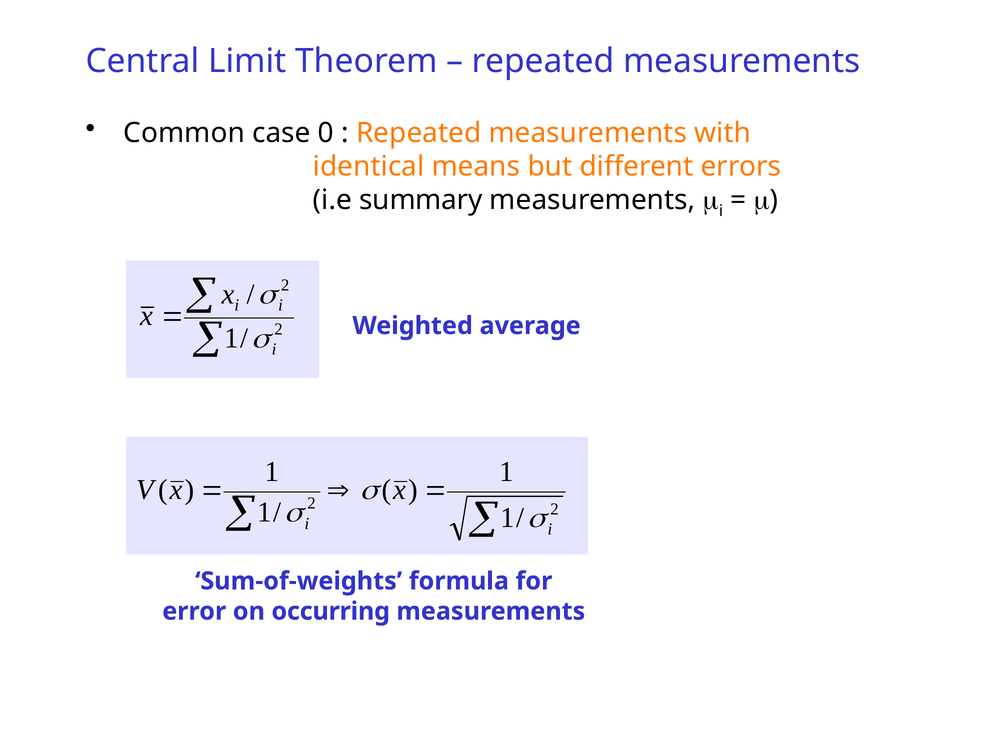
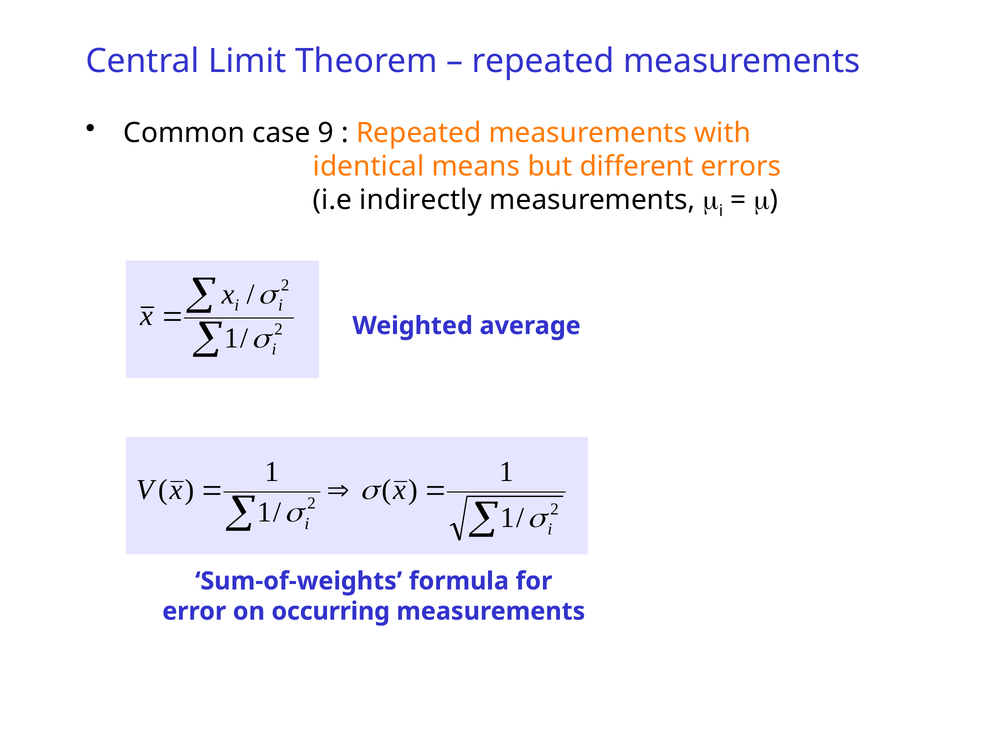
0: 0 -> 9
summary: summary -> indirectly
